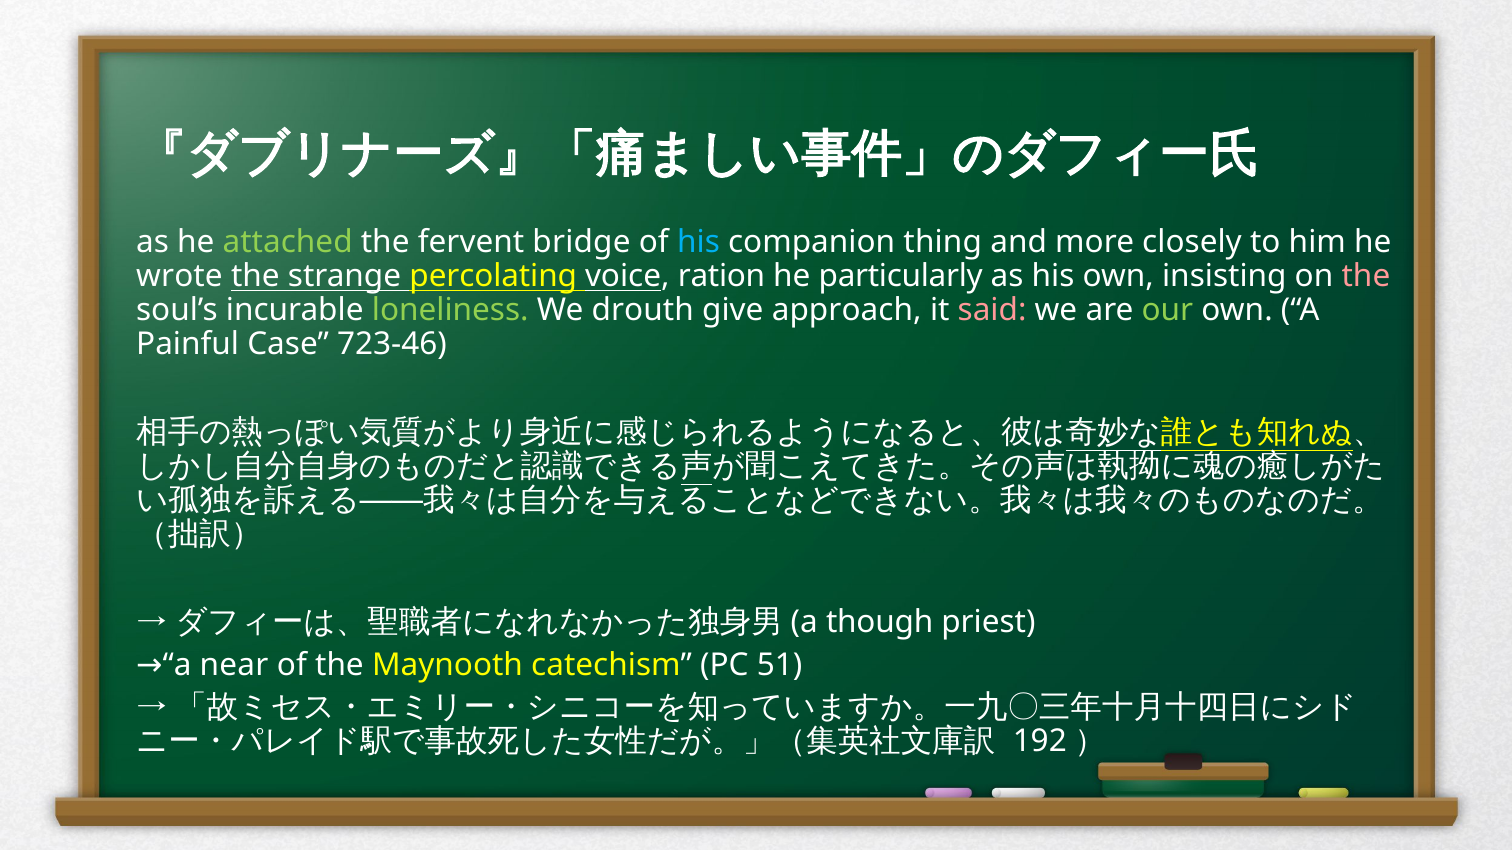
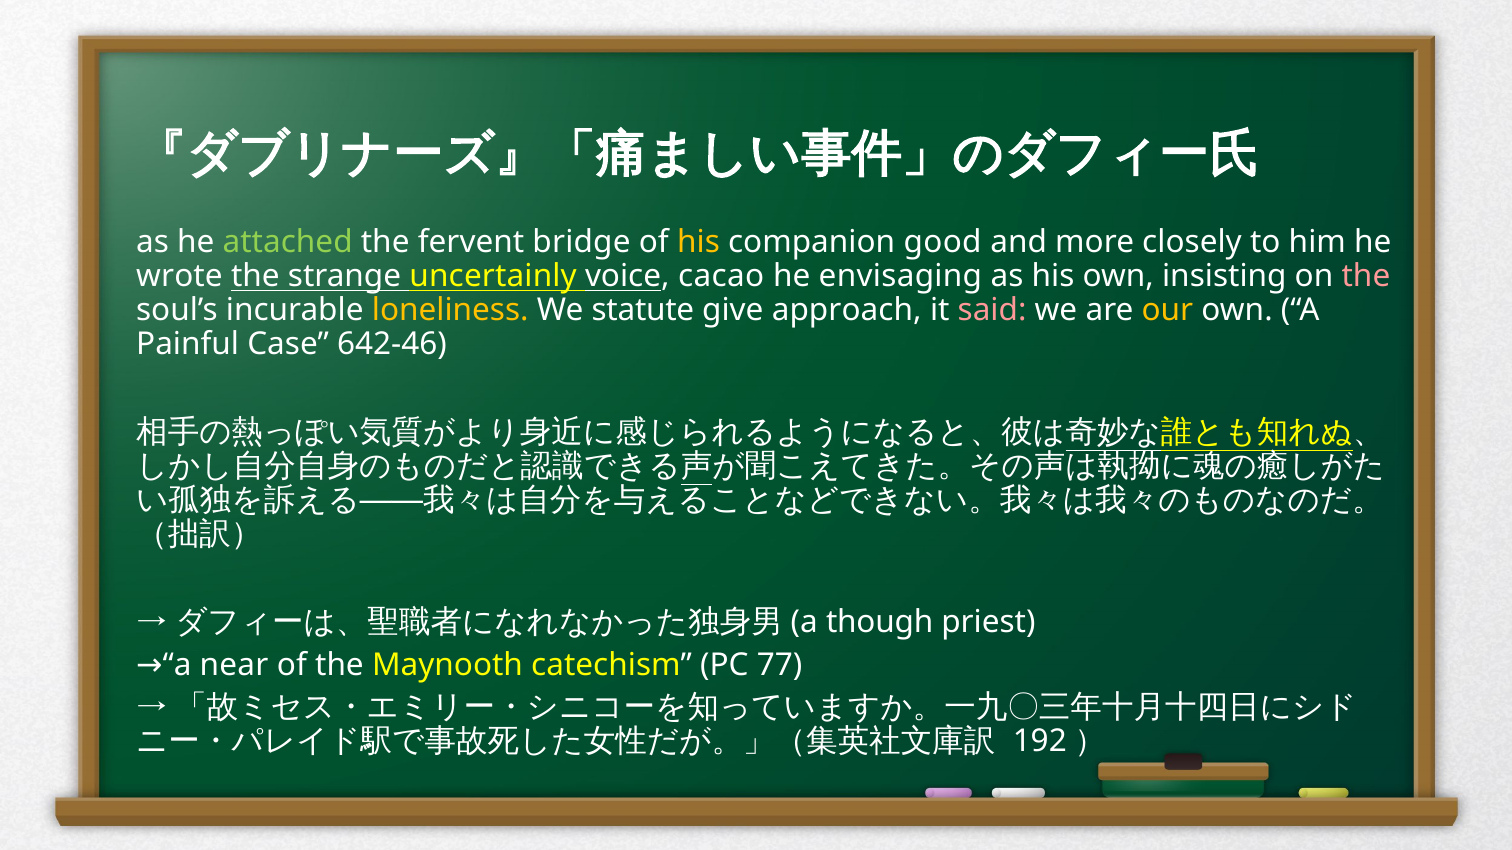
his at (699, 242) colour: light blue -> yellow
thing: thing -> good
percolating: percolating -> uncertainly
ration: ration -> cacao
particularly: particularly -> envisaging
loneliness colour: light green -> yellow
drouth: drouth -> statute
our colour: light green -> yellow
723-46: 723-46 -> 642-46
51: 51 -> 77
